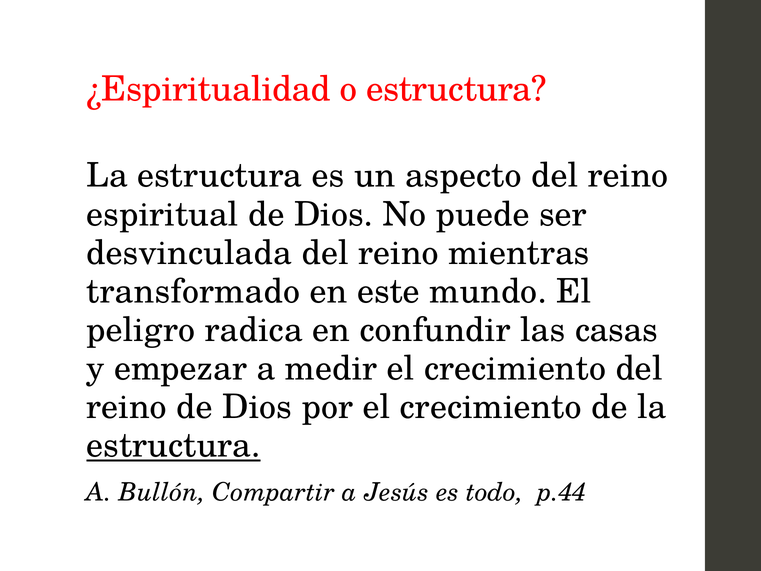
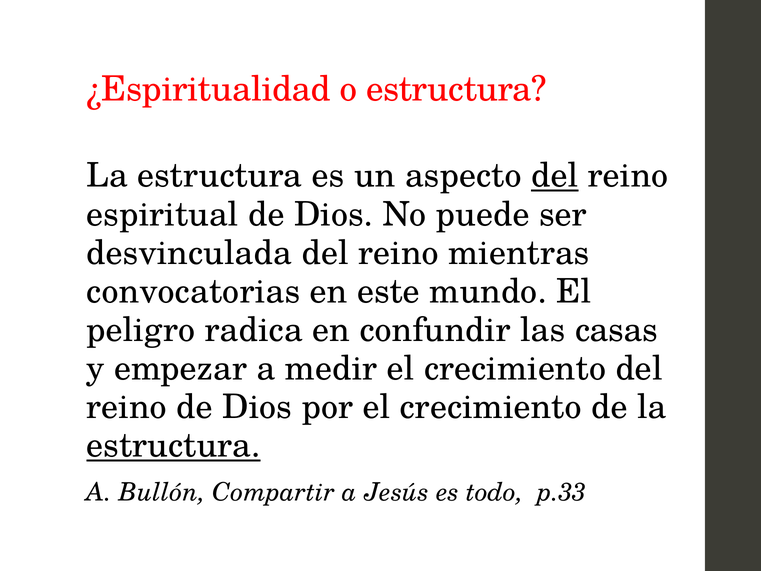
del at (555, 176) underline: none -> present
transformado: transformado -> convocatorias
p.44: p.44 -> p.33
